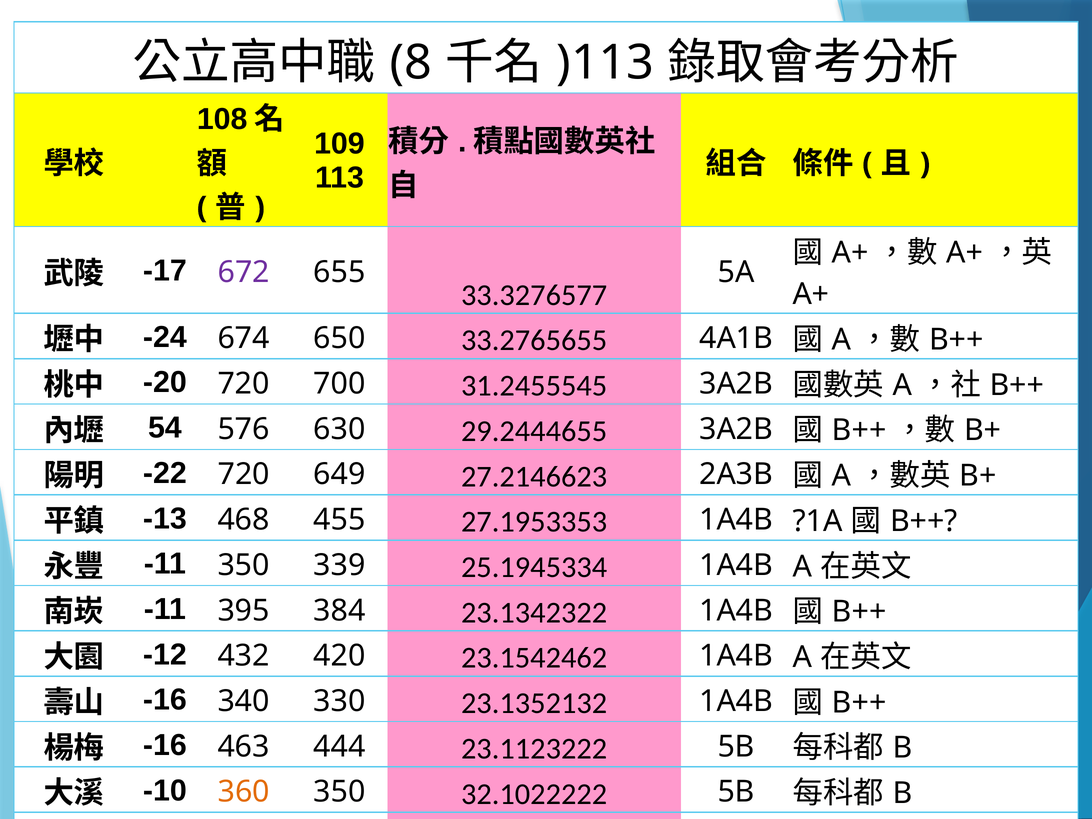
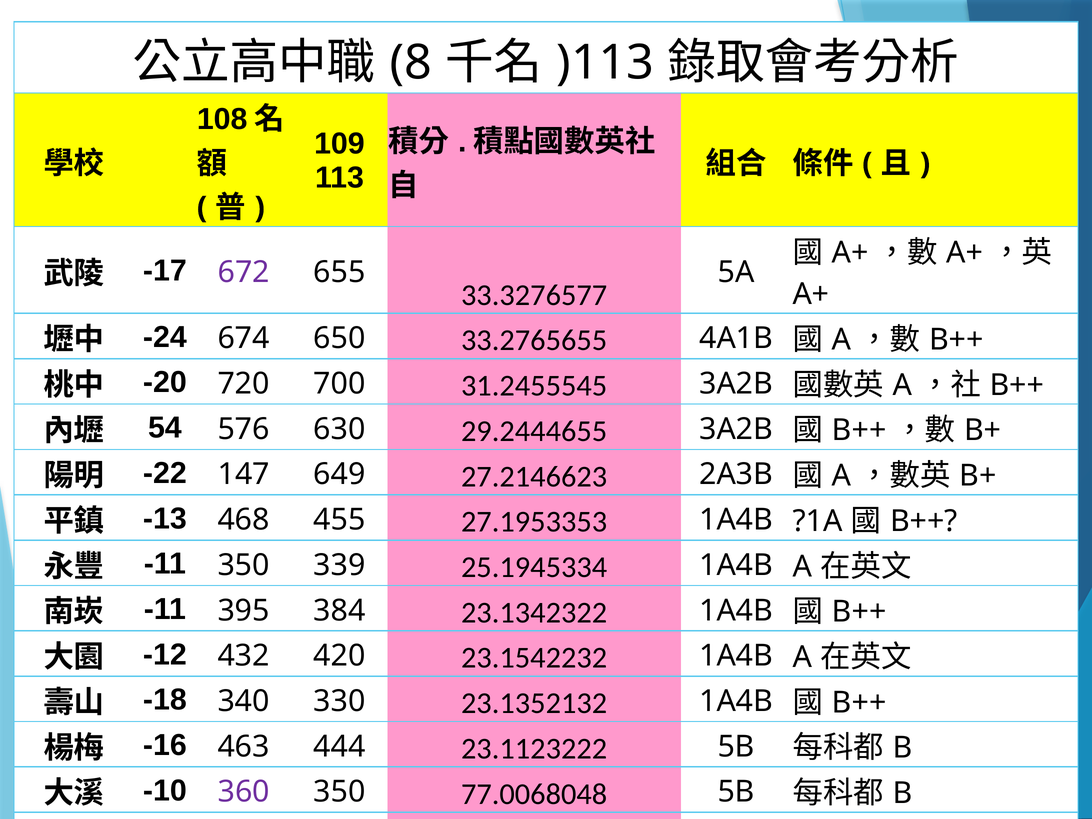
-22 720: 720 -> 147
23.1542462: 23.1542462 -> 23.1542232
-16 at (165, 700): -16 -> -18
360 colour: orange -> purple
32.1022222: 32.1022222 -> 77.0068048
